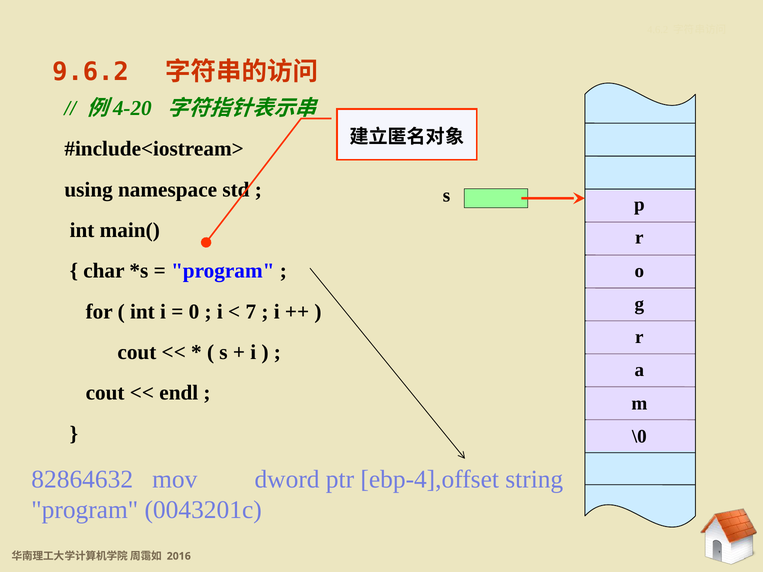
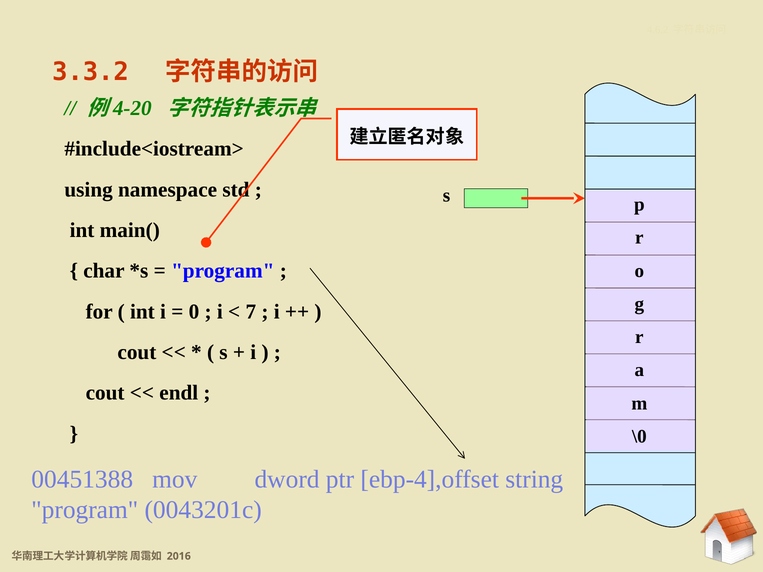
9.6.2: 9.6.2 -> 3.3.2
82864632: 82864632 -> 00451388
